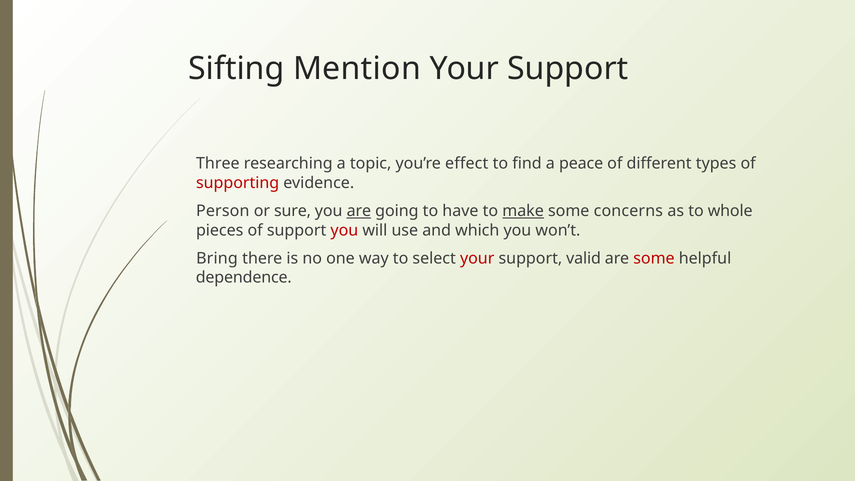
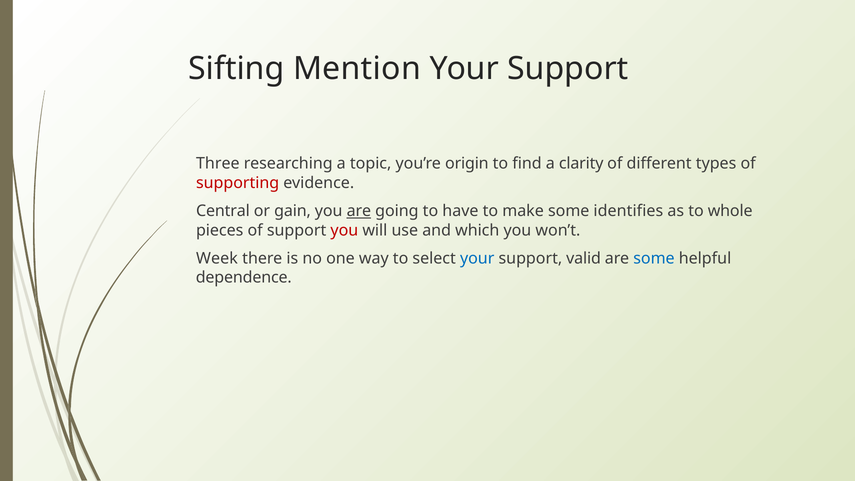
effect: effect -> origin
peace: peace -> clarity
Person: Person -> Central
sure: sure -> gain
make underline: present -> none
concerns: concerns -> identifies
Bring: Bring -> Week
your at (477, 258) colour: red -> blue
some at (654, 258) colour: red -> blue
